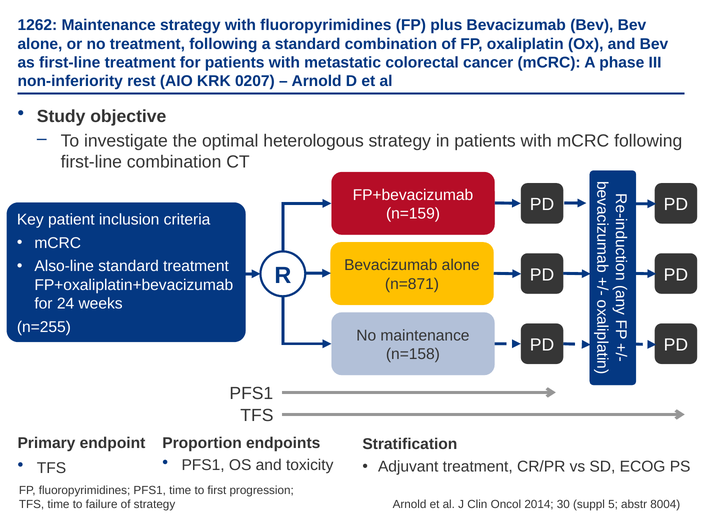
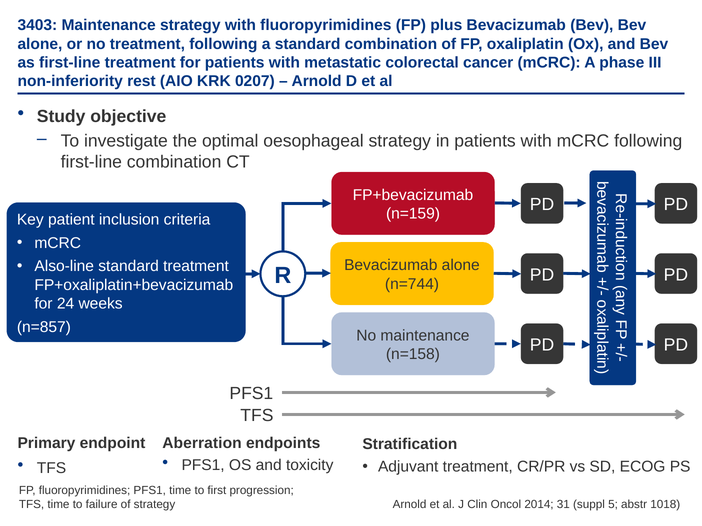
1262: 1262 -> 3403
heterologous: heterologous -> oesophageal
n=871: n=871 -> n=744
n=255: n=255 -> n=857
Proportion: Proportion -> Aberration
30: 30 -> 31
8004: 8004 -> 1018
